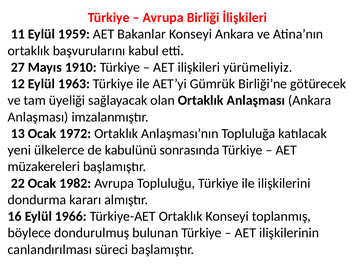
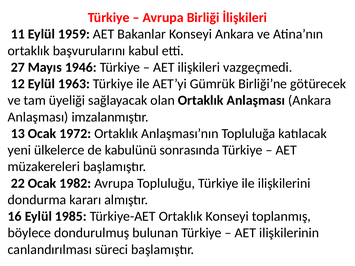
1910: 1910 -> 1946
yürümeliyiz: yürümeliyiz -> vazgeçmedi
1966: 1966 -> 1985
